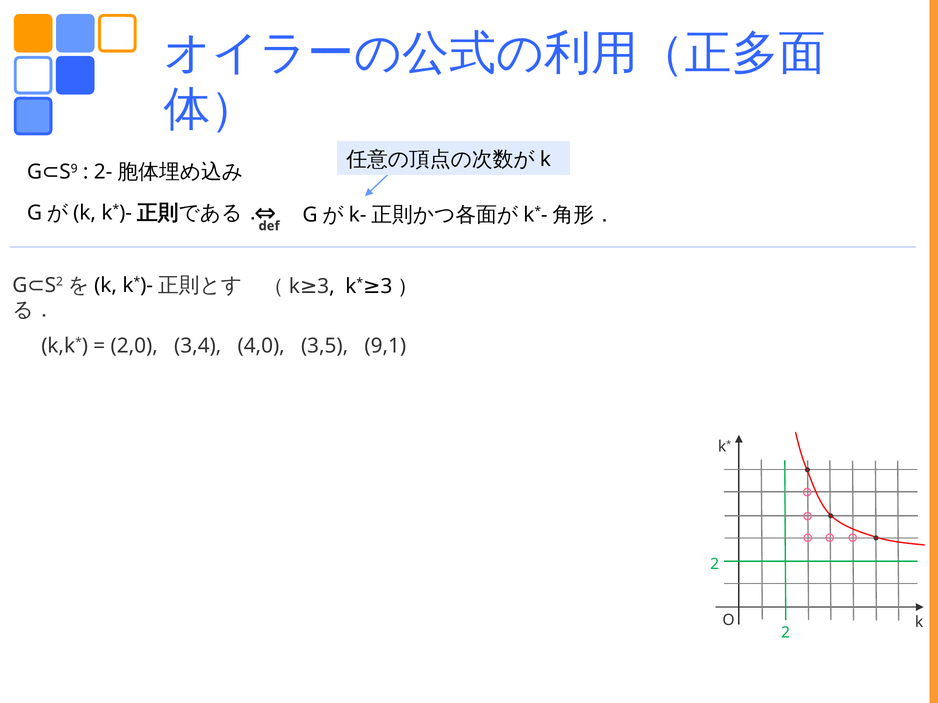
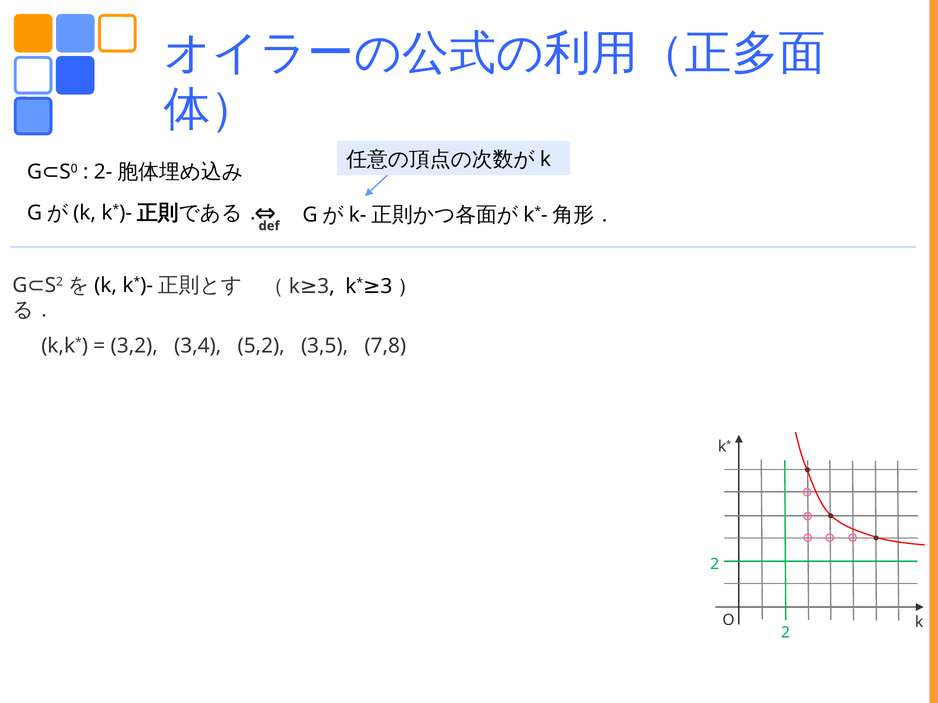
9: 9 -> 0
2,0: 2,0 -> 3,2
4,0: 4,0 -> 5,2
9,1: 9,1 -> 7,8
